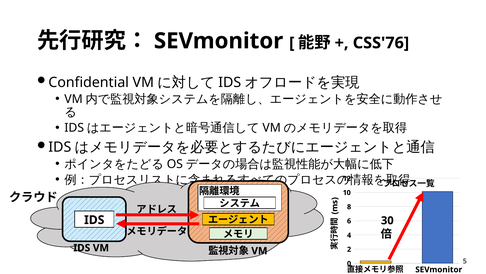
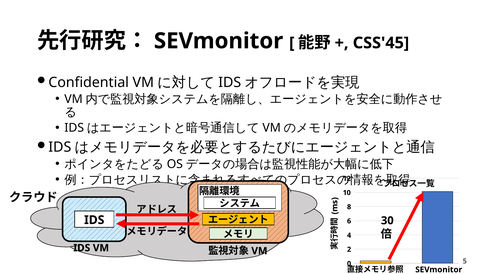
CSS'76: CSS'76 -> CSS'45
